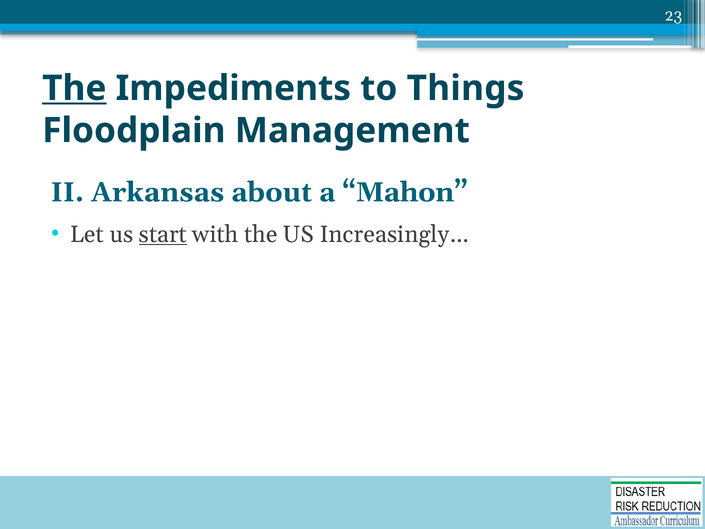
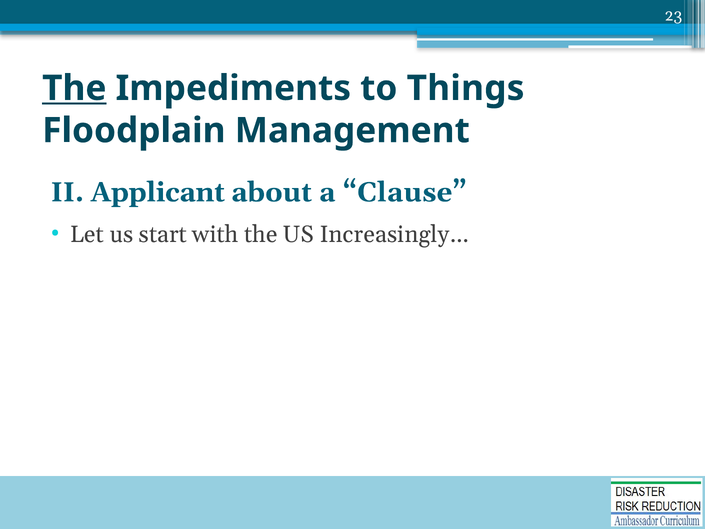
Arkansas: Arkansas -> Applicant
Mahon: Mahon -> Clause
start underline: present -> none
